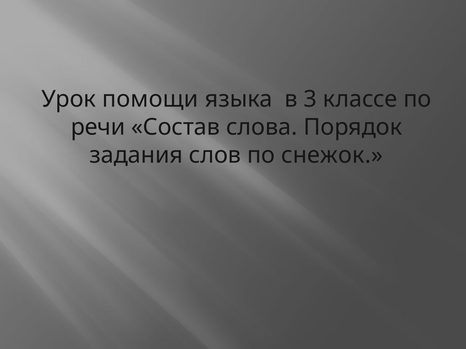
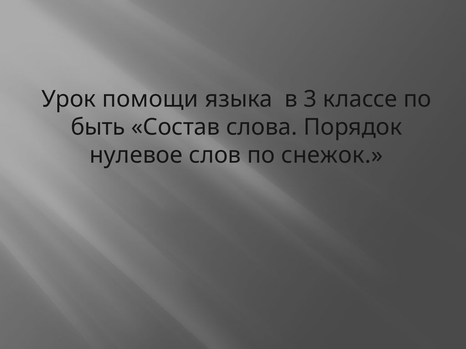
речи: речи -> быть
задания: задания -> нулевое
